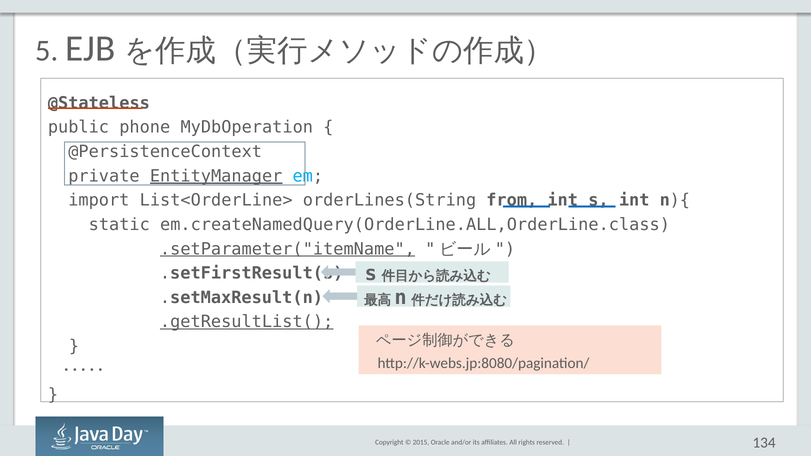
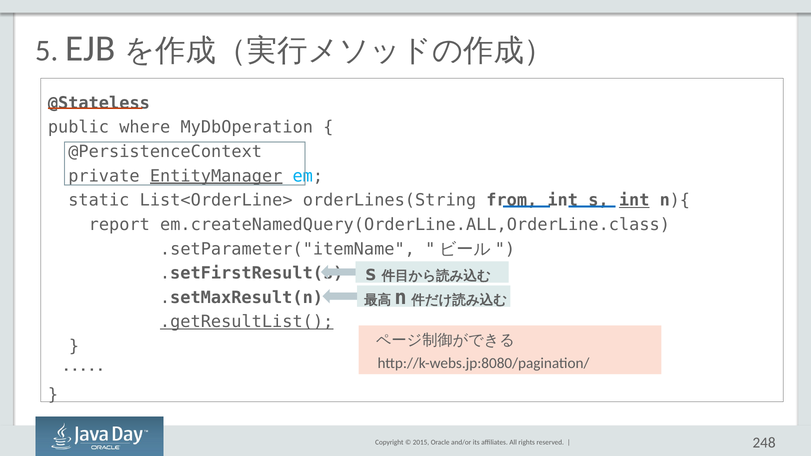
phone: phone -> where
import: import -> static
int at (634, 200) underline: none -> present
static: static -> report
.setParameter("itemName underline: present -> none
134: 134 -> 248
